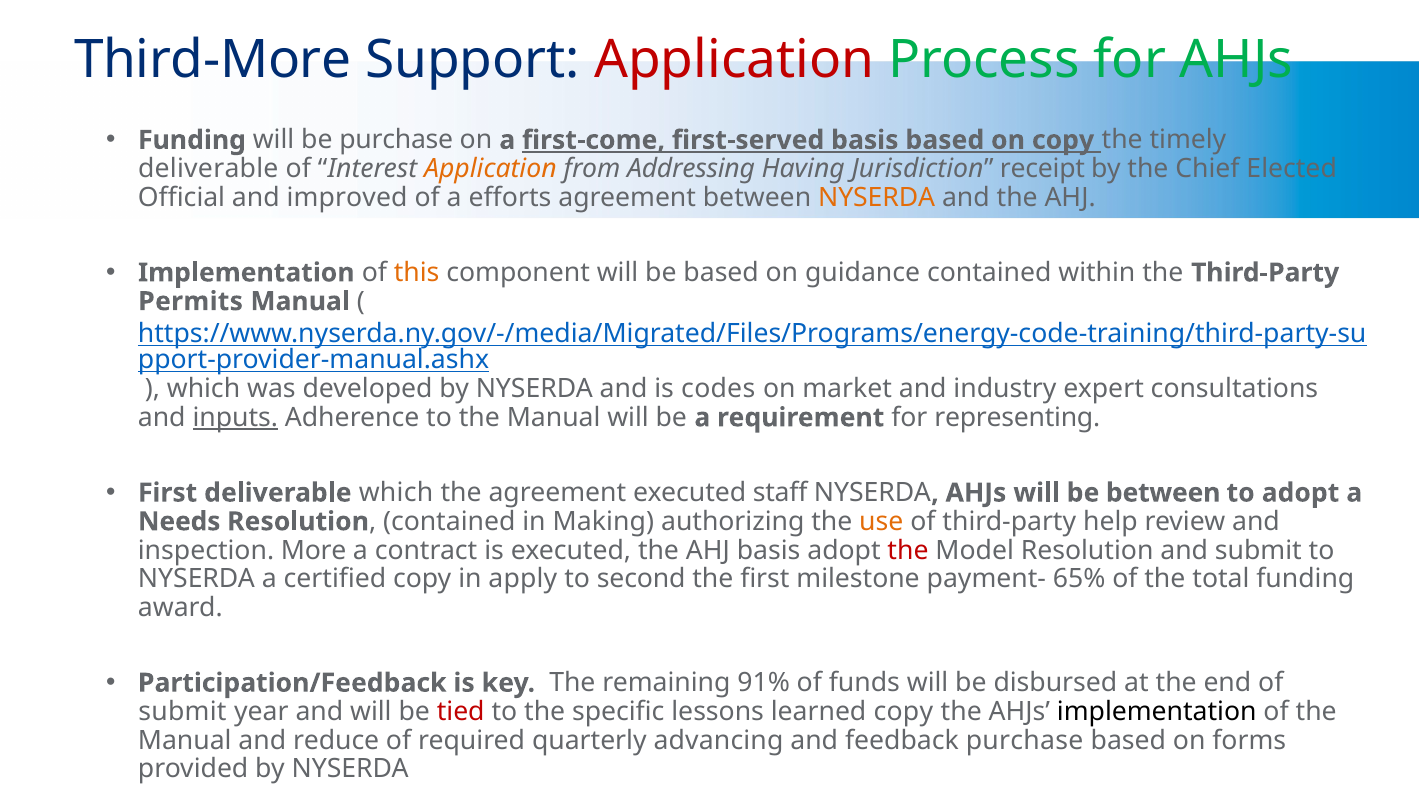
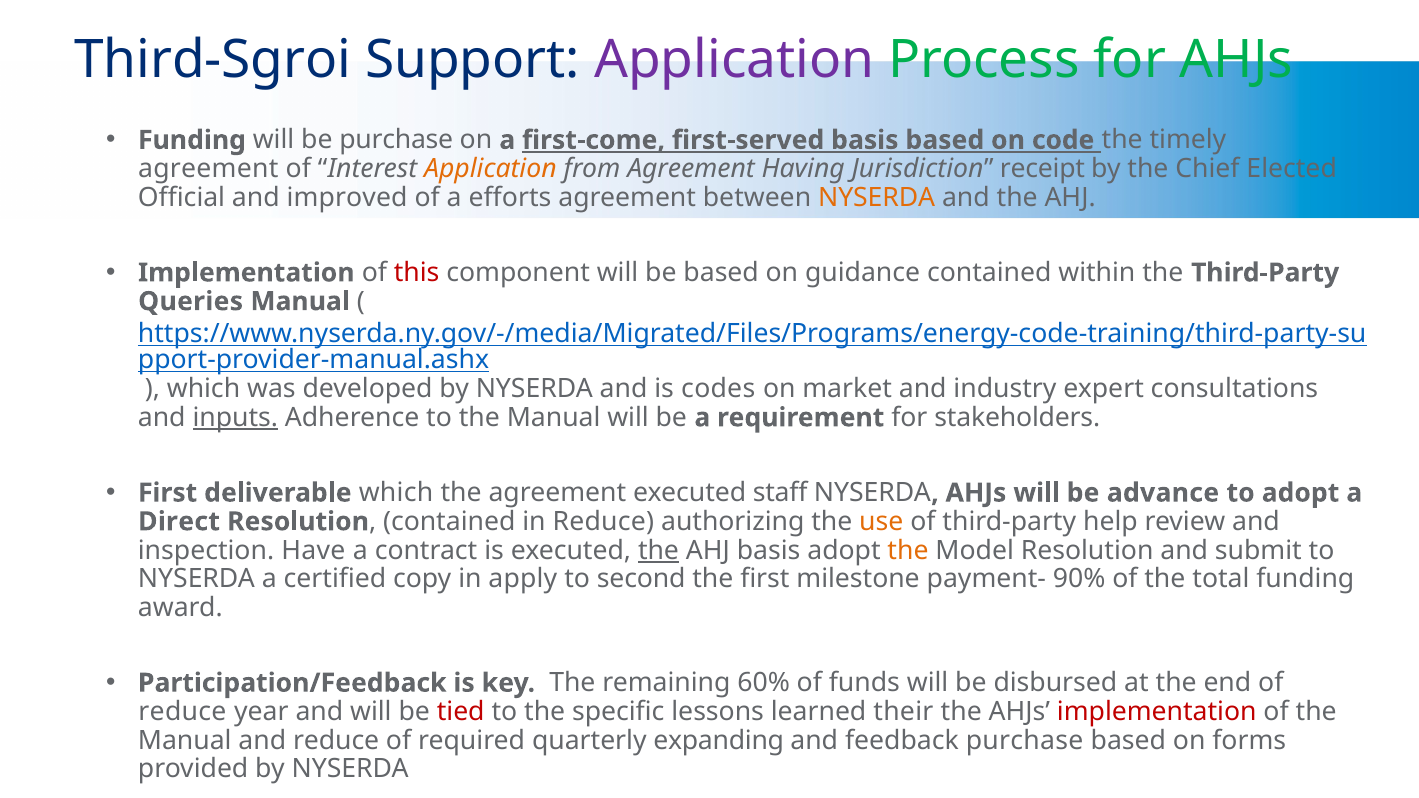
Third-More: Third-More -> Third-Sgroi
Application at (734, 60) colour: red -> purple
on copy: copy -> code
deliverable at (208, 169): deliverable -> agreement
from Addressing: Addressing -> Agreement
this colour: orange -> red
Permits: Permits -> Queries
representing: representing -> stakeholders
be between: between -> advance
Needs: Needs -> Direct
in Making: Making -> Reduce
More: More -> Have
the at (658, 550) underline: none -> present
the at (908, 550) colour: red -> orange
65%: 65% -> 90%
91%: 91% -> 60%
submit at (182, 712): submit -> reduce
learned copy: copy -> their
implementation at (1157, 712) colour: black -> red
advancing: advancing -> expanding
